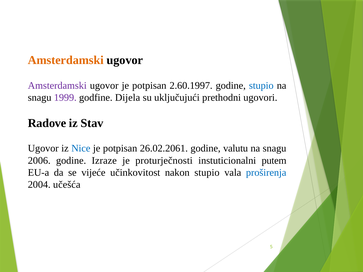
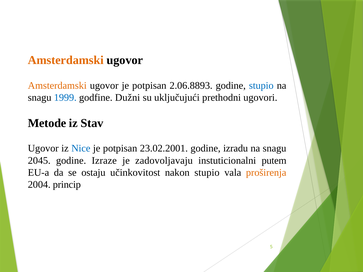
Amsterdamski at (57, 86) colour: purple -> orange
2.60.1997: 2.60.1997 -> 2.06.8893
1999 colour: purple -> blue
Dijela: Dijela -> Dužni
Radove: Radove -> Metode
26.02.2061: 26.02.2061 -> 23.02.2001
valutu: valutu -> izradu
2006: 2006 -> 2045
proturječnosti: proturječnosti -> zadovoljavaju
vijeće: vijeće -> ostaju
proširenja colour: blue -> orange
učešća: učešća -> princip
